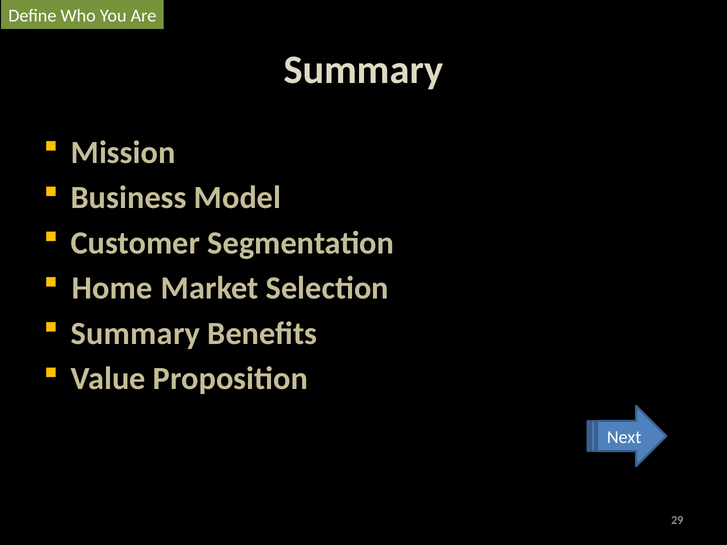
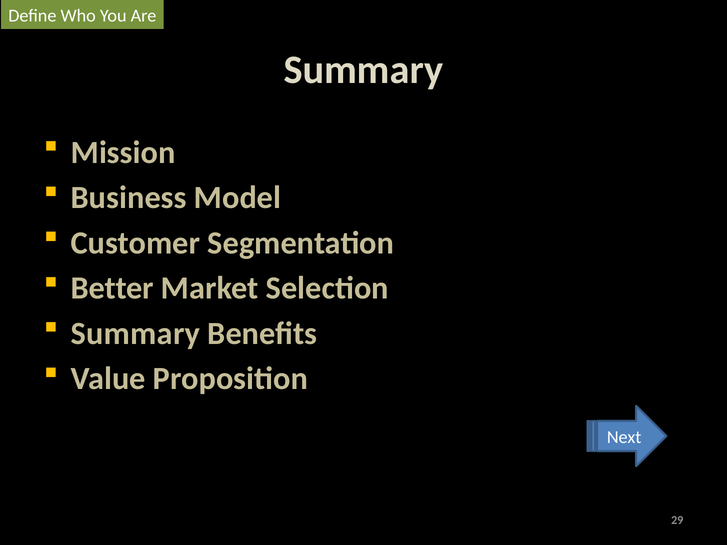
Home: Home -> Better
